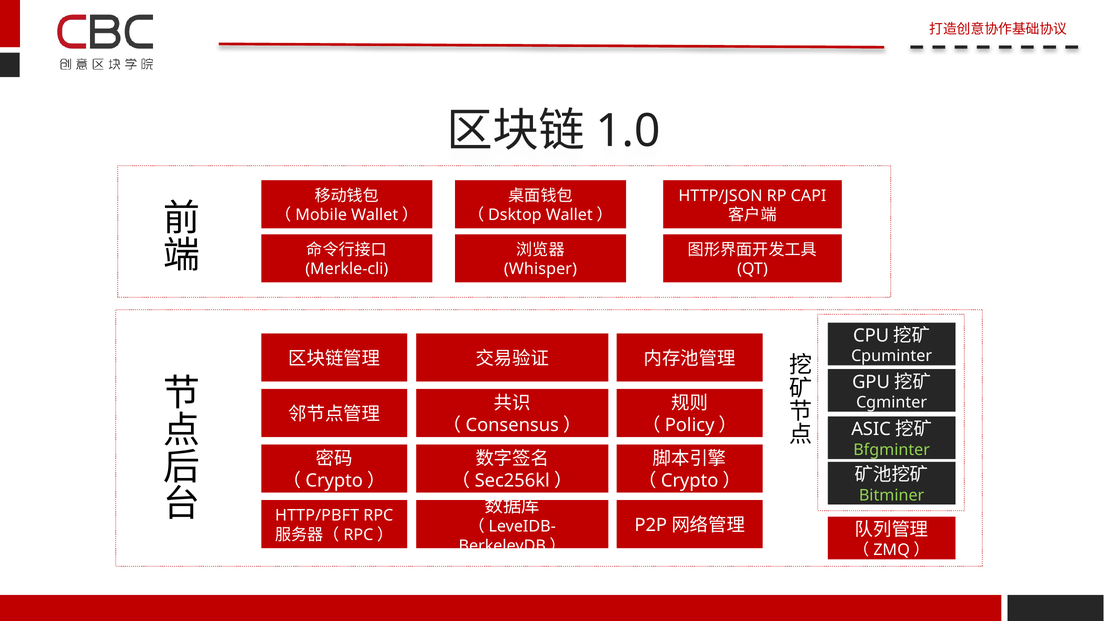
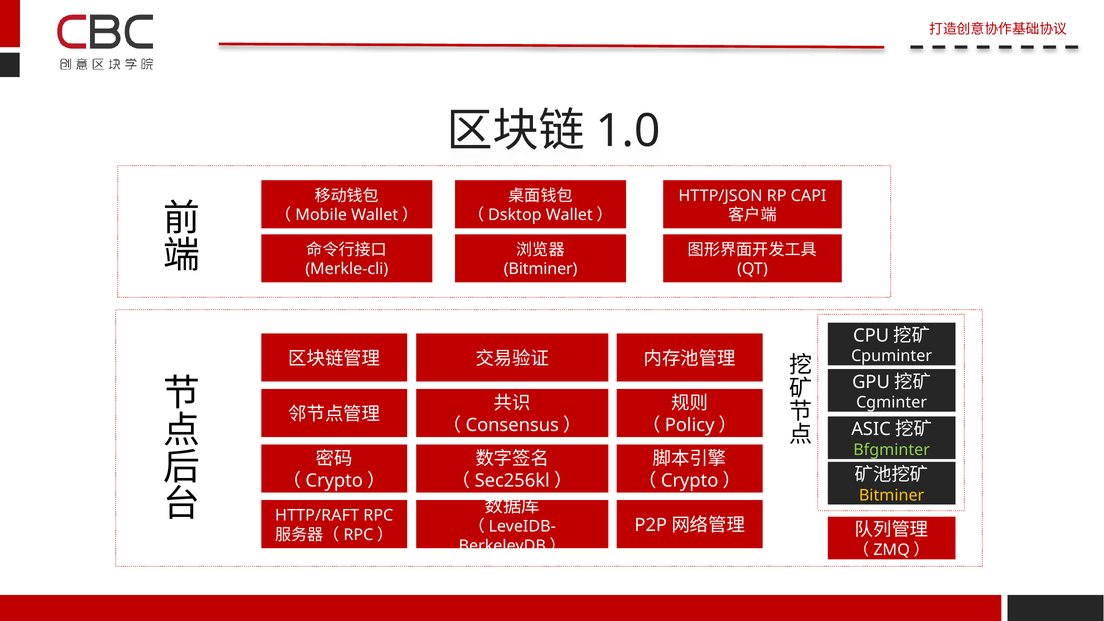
Whisper at (540, 269): Whisper -> Bitminer
Bitminer at (892, 495) colour: light green -> yellow
HTTP/PBFT: HTTP/PBFT -> HTTP/RAFT
